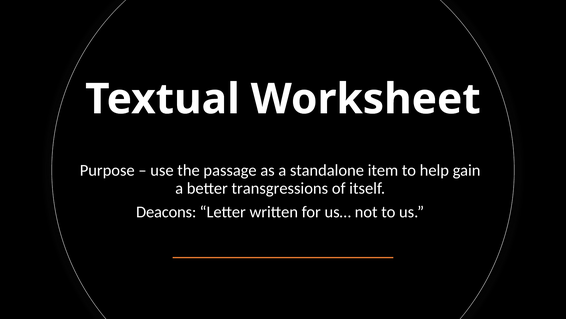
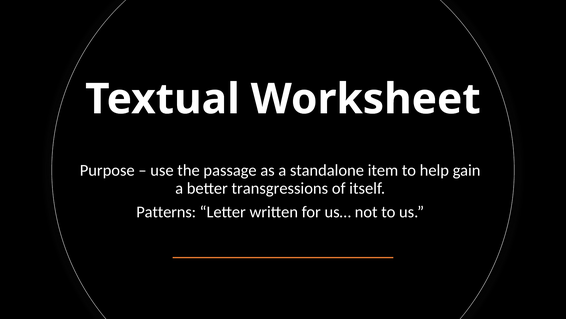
Deacons: Deacons -> Patterns
